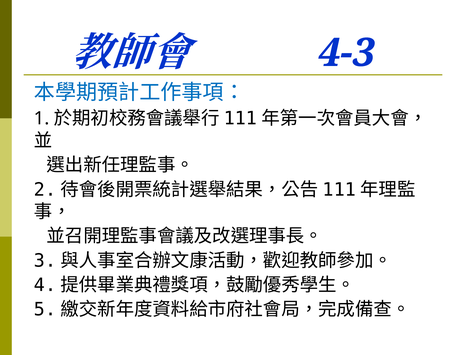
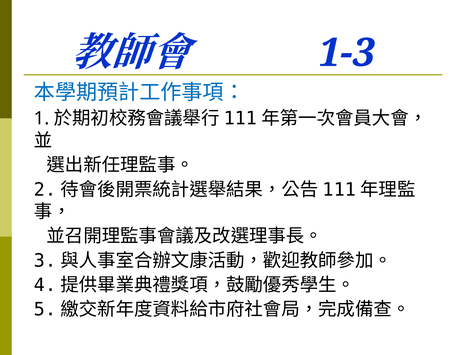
4-3: 4-3 -> 1-3
